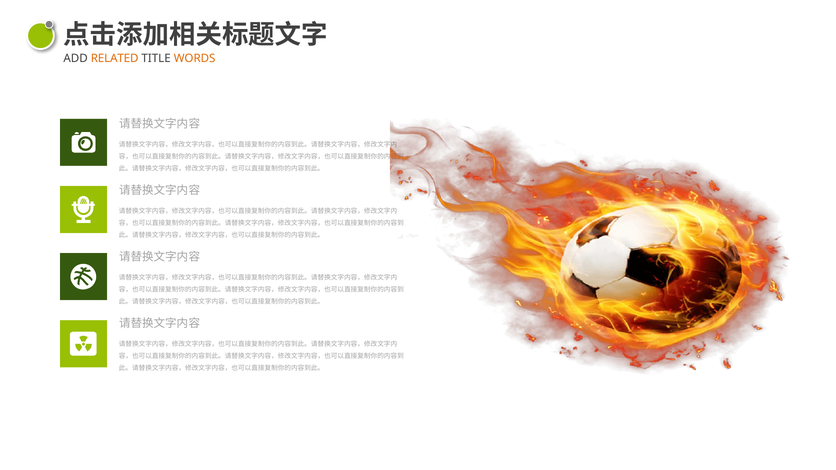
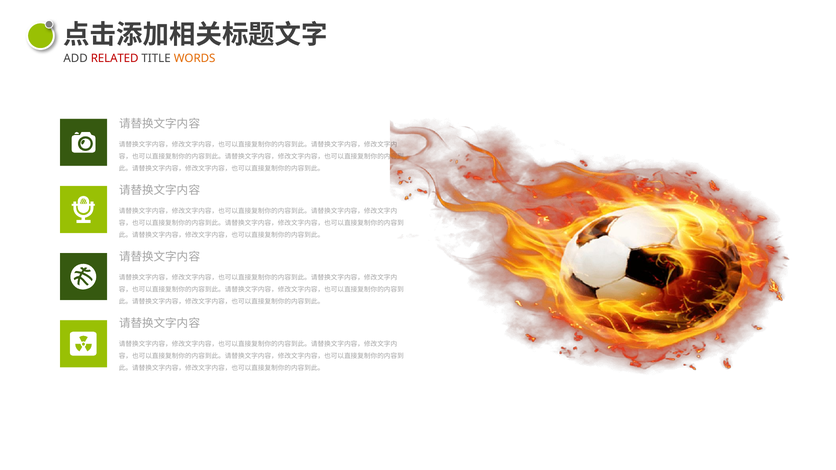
RELATED colour: orange -> red
